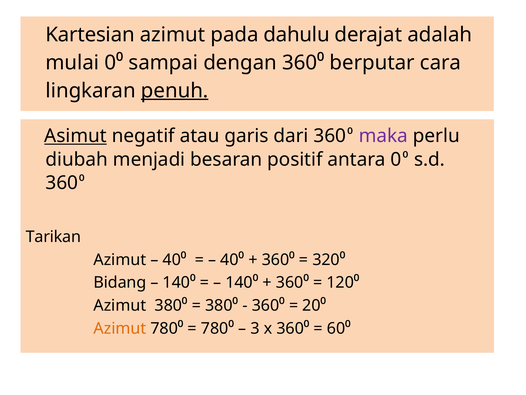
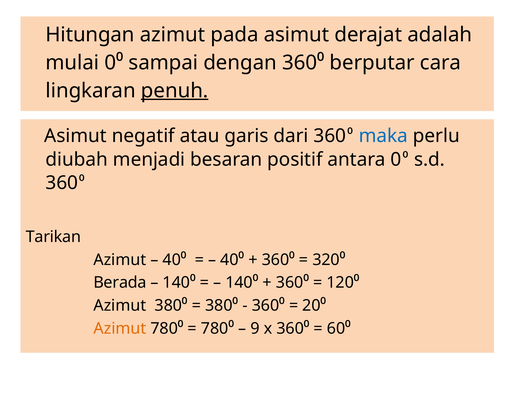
Kartesian: Kartesian -> Hitungan
pada dahulu: dahulu -> asimut
Asimut at (76, 136) underline: present -> none
maka colour: purple -> blue
Bidang: Bidang -> Berada
3: 3 -> 9
